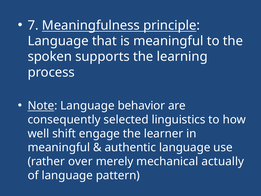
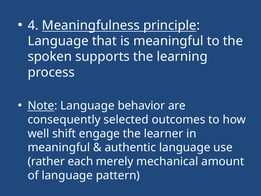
7: 7 -> 4
linguistics: linguistics -> outcomes
over: over -> each
actually: actually -> amount
